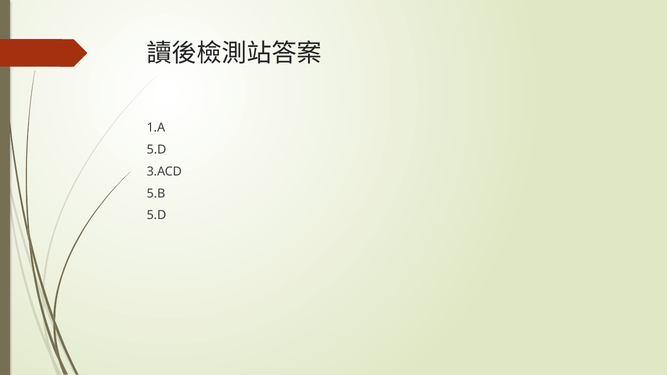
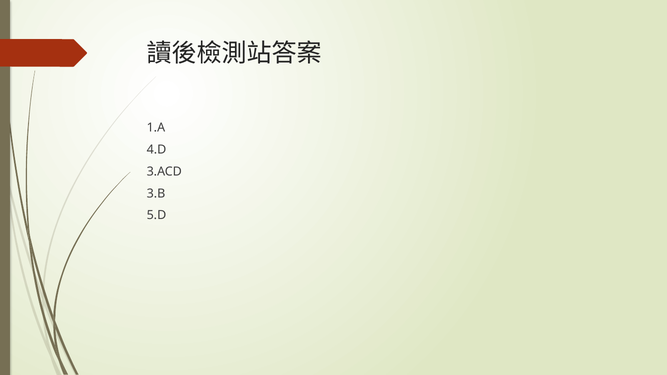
5.D at (156, 150): 5.D -> 4.D
5.B: 5.B -> 3.B
